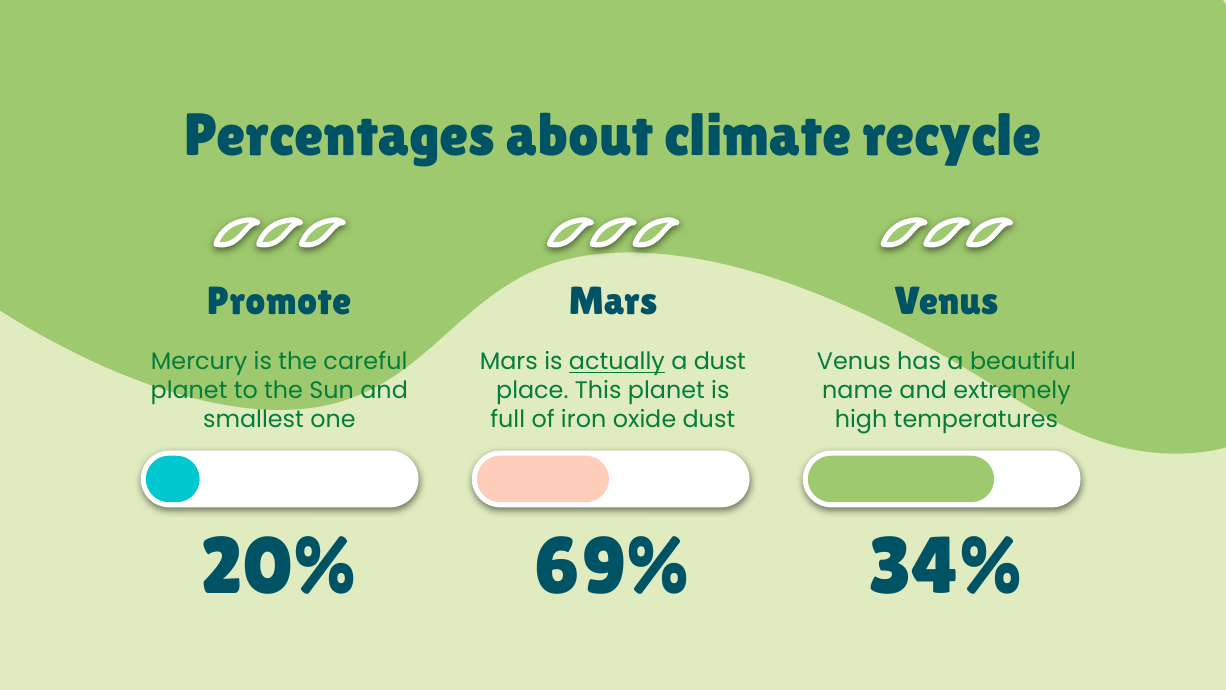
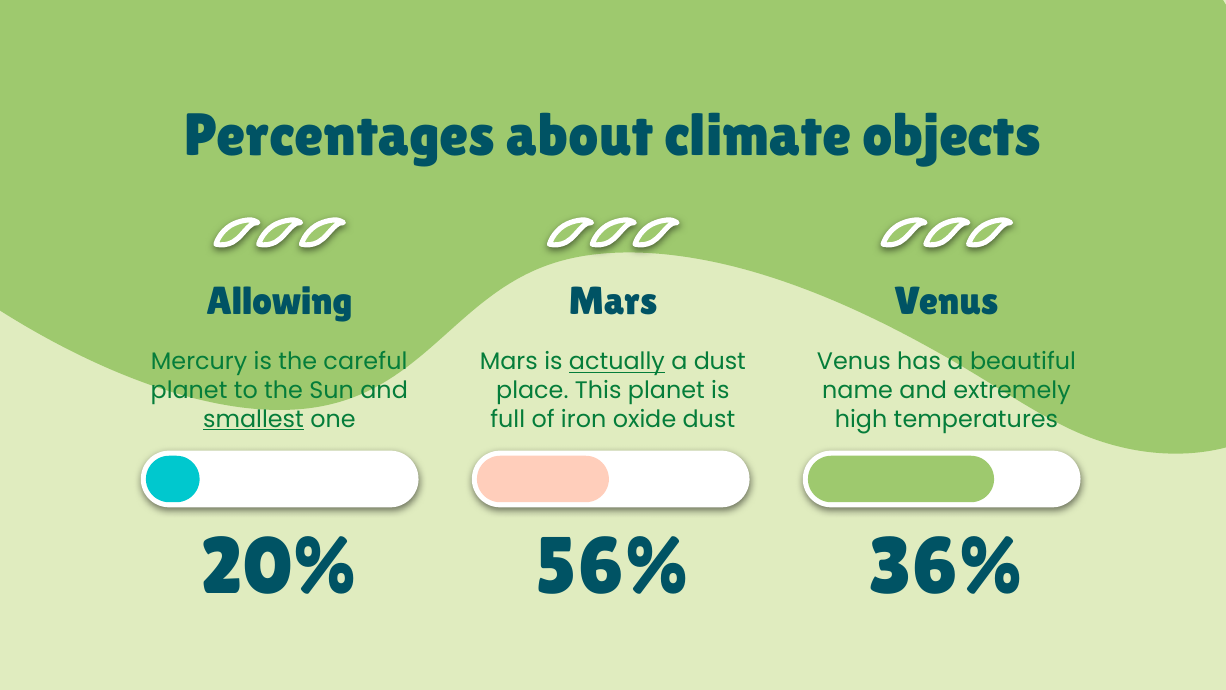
recycle: recycle -> objects
Promote: Promote -> Allowing
smallest underline: none -> present
69%: 69% -> 56%
34%: 34% -> 36%
